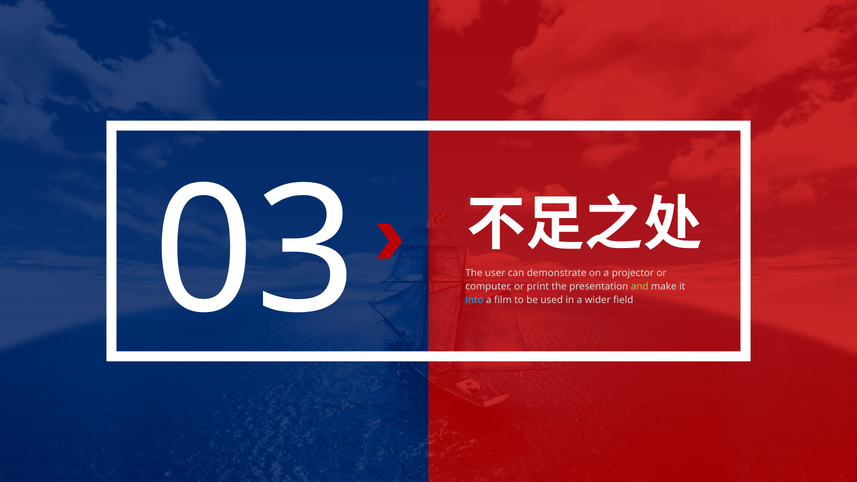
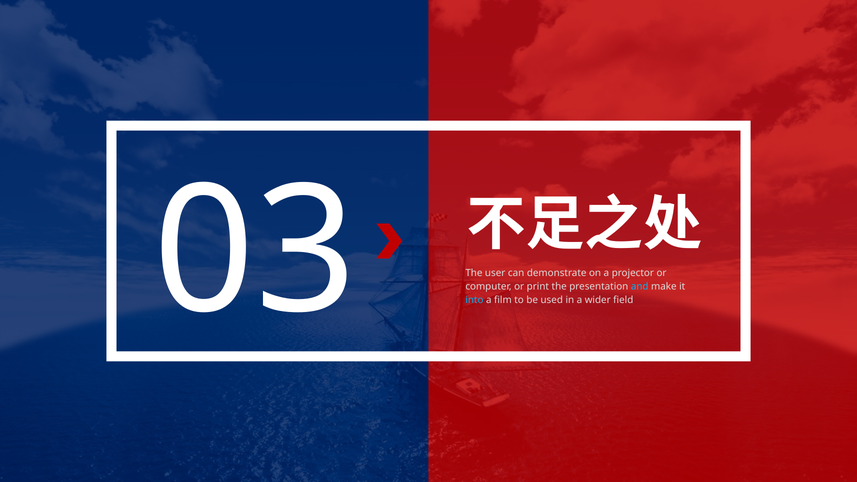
and colour: light green -> light blue
